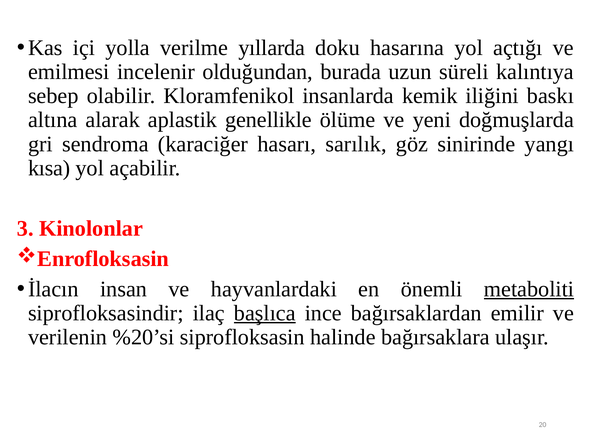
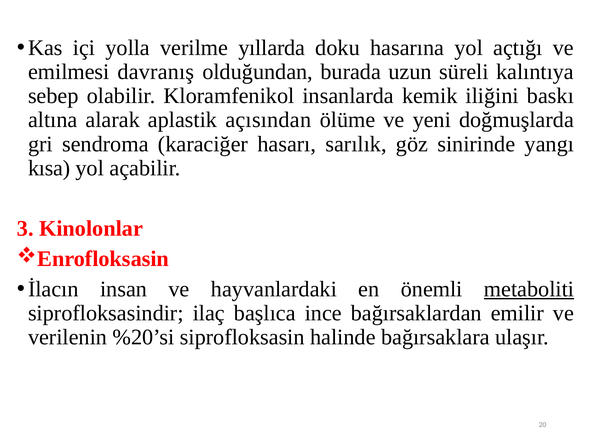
incelenir: incelenir -> davranış
genellikle: genellikle -> açısından
başlıca underline: present -> none
